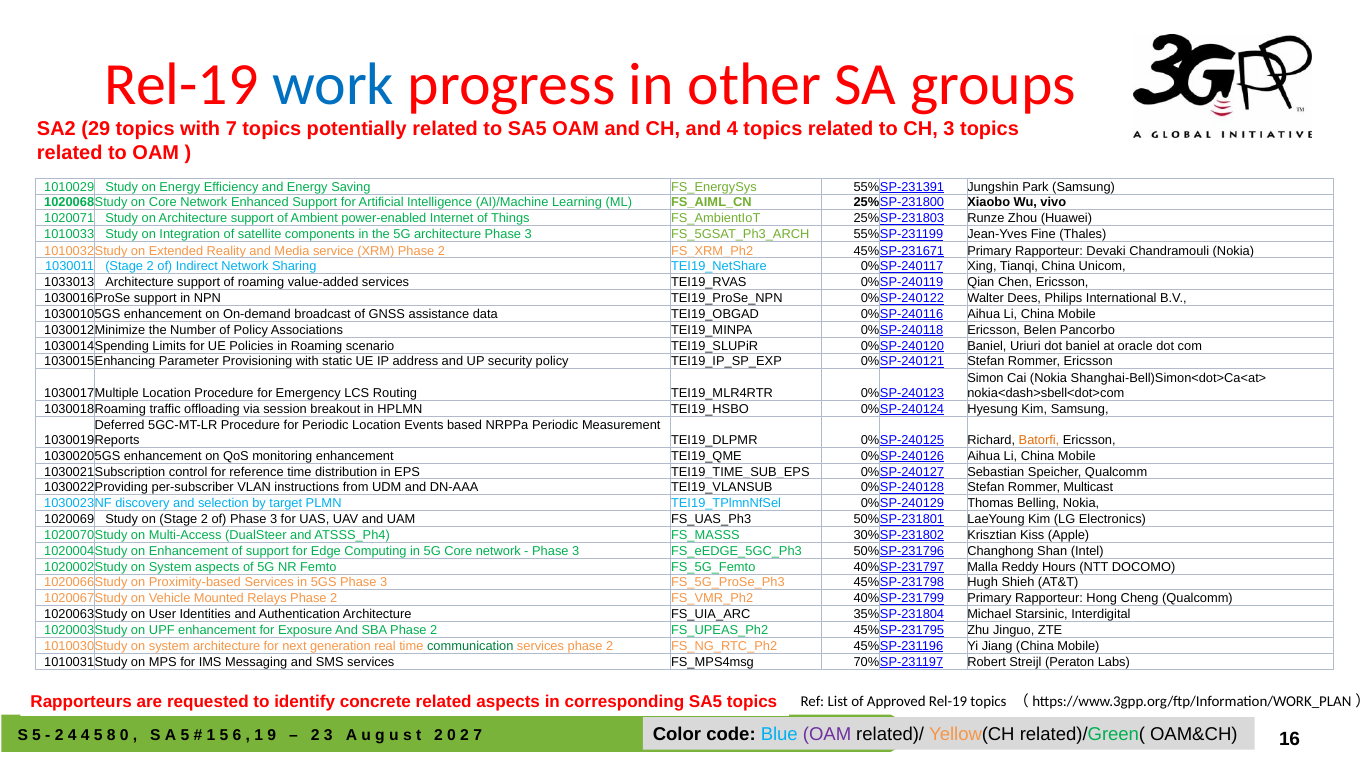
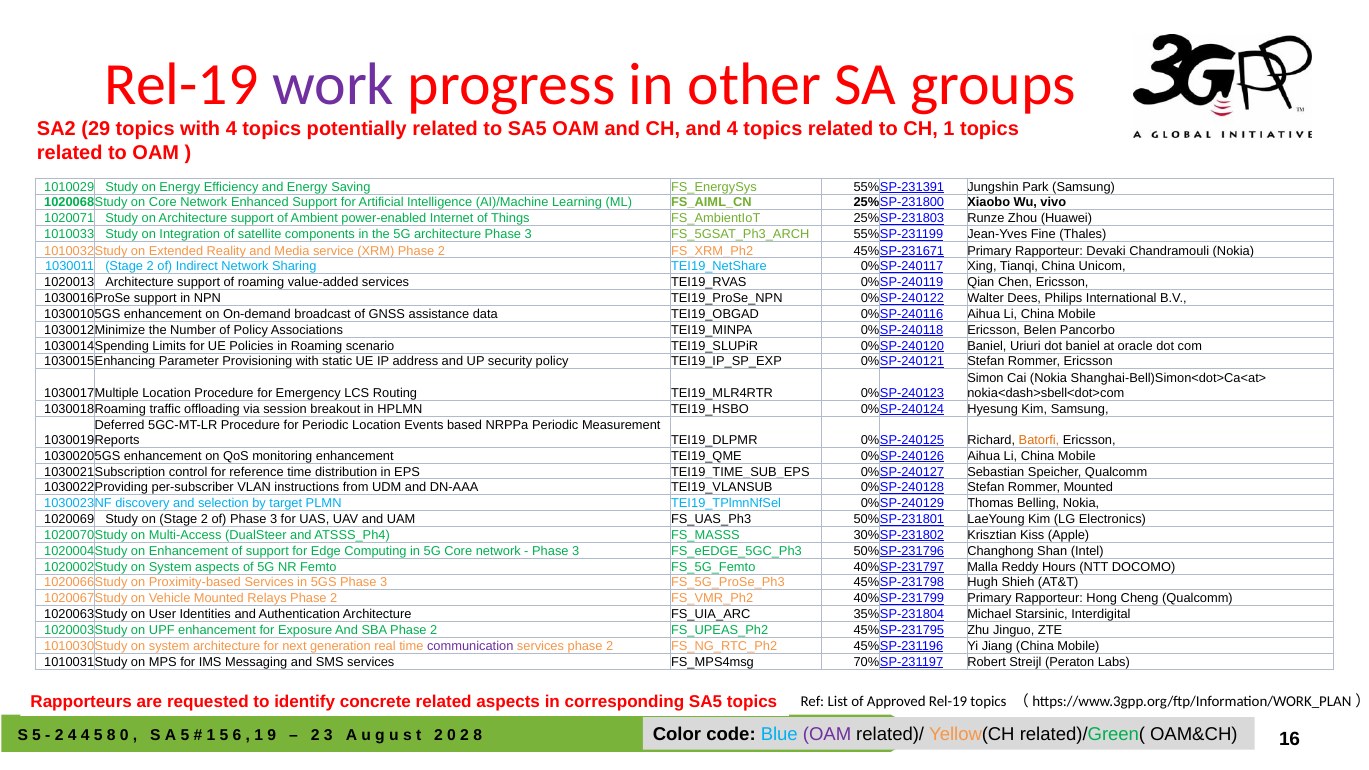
work colour: blue -> purple
with 7: 7 -> 4
CH 3: 3 -> 1
1033013: 1033013 -> 1020013
Rommer Multicast: Multicast -> Mounted
communication colour: green -> purple
2 7: 7 -> 8
